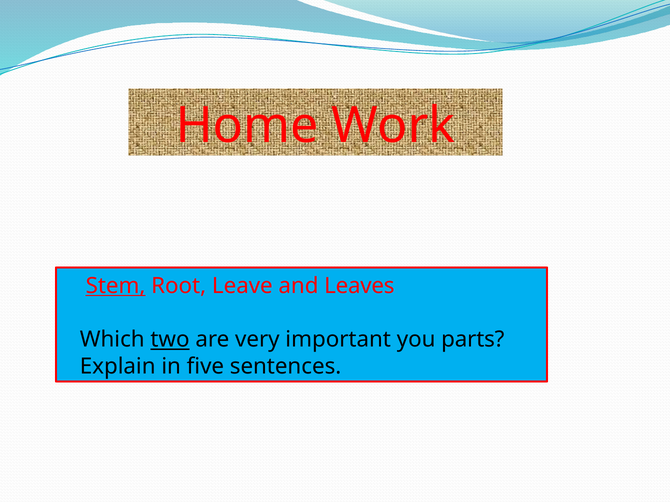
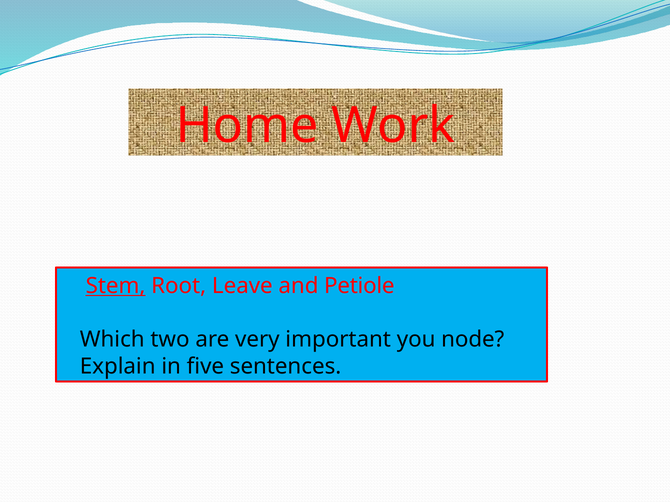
Leaves: Leaves -> Petiole
two underline: present -> none
parts: parts -> node
